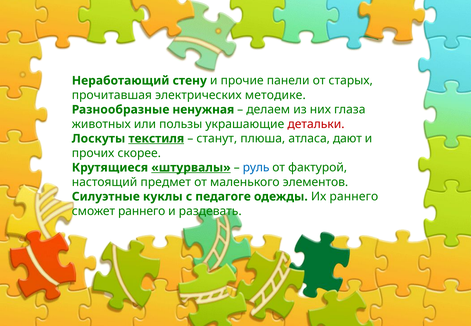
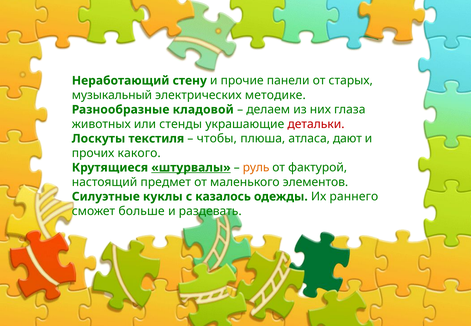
прочитавшая: прочитавшая -> музыкальный
ненужная: ненужная -> кладовой
пользы: пользы -> стенды
текстиля underline: present -> none
станут: станут -> чтобы
скорее: скорее -> какого
руль colour: blue -> orange
педагоге: педагоге -> казалось
сможет раннего: раннего -> больше
